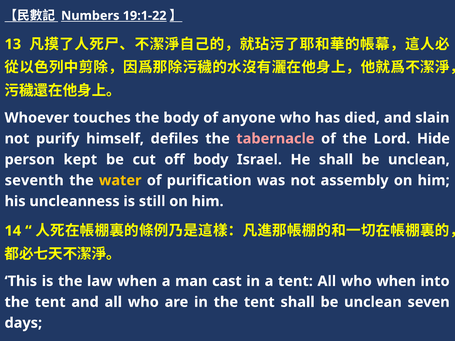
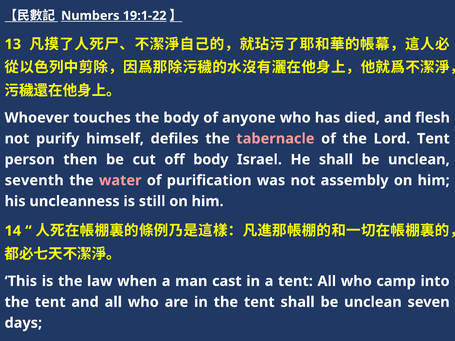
slain: slain -> flesh
Lord Hide: Hide -> Tent
kept: kept -> then
water colour: yellow -> pink
who when: when -> camp
